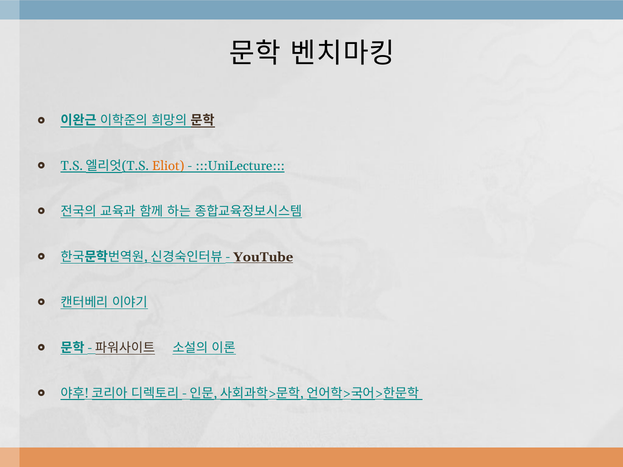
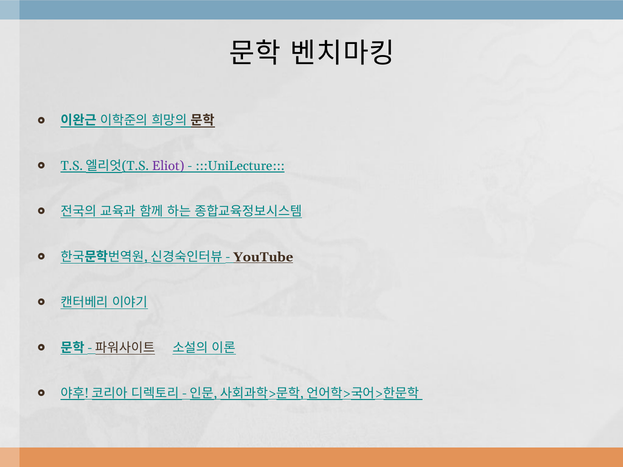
Eliot colour: orange -> purple
